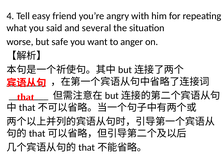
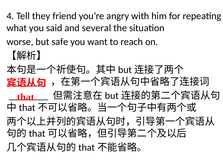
easy: easy -> they
anger: anger -> reach
